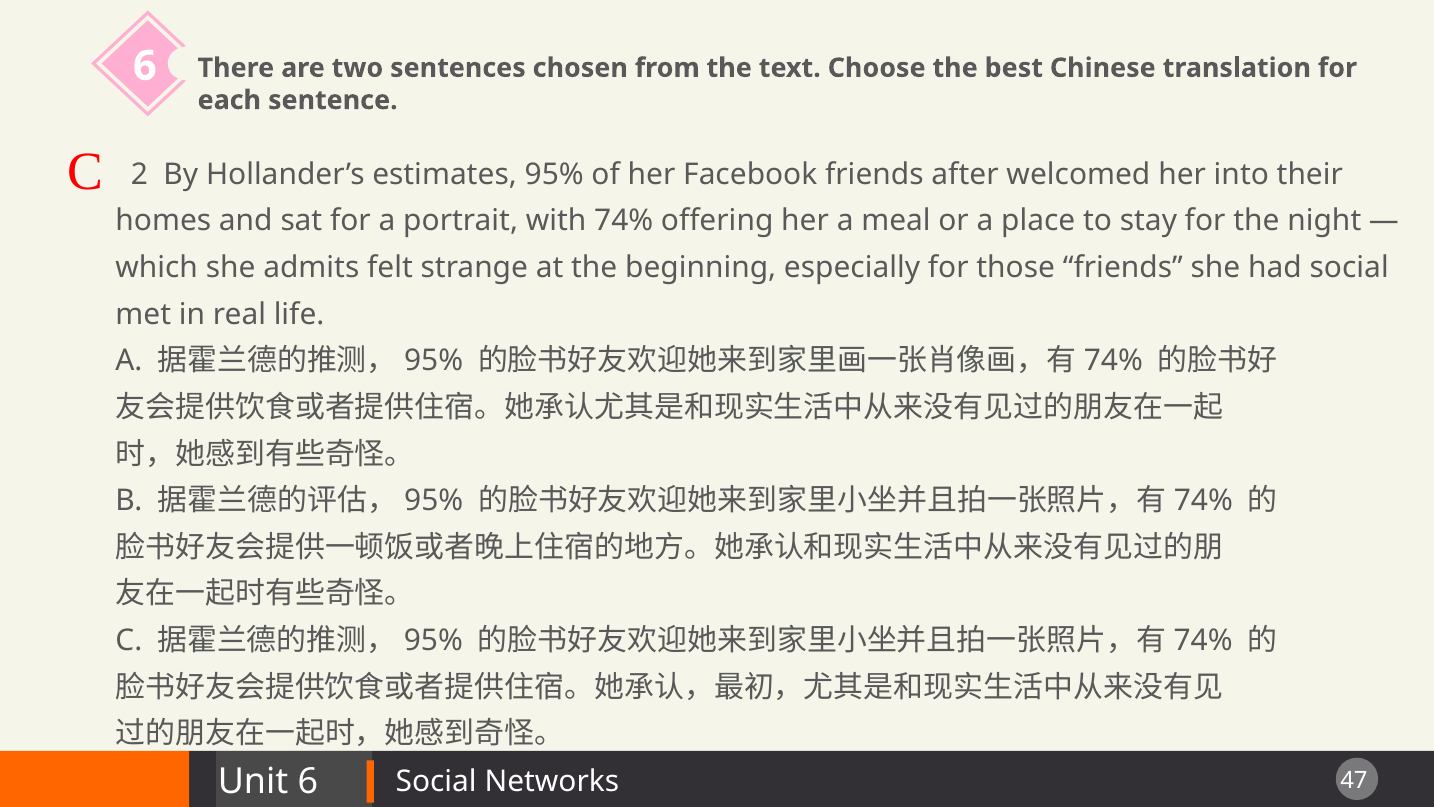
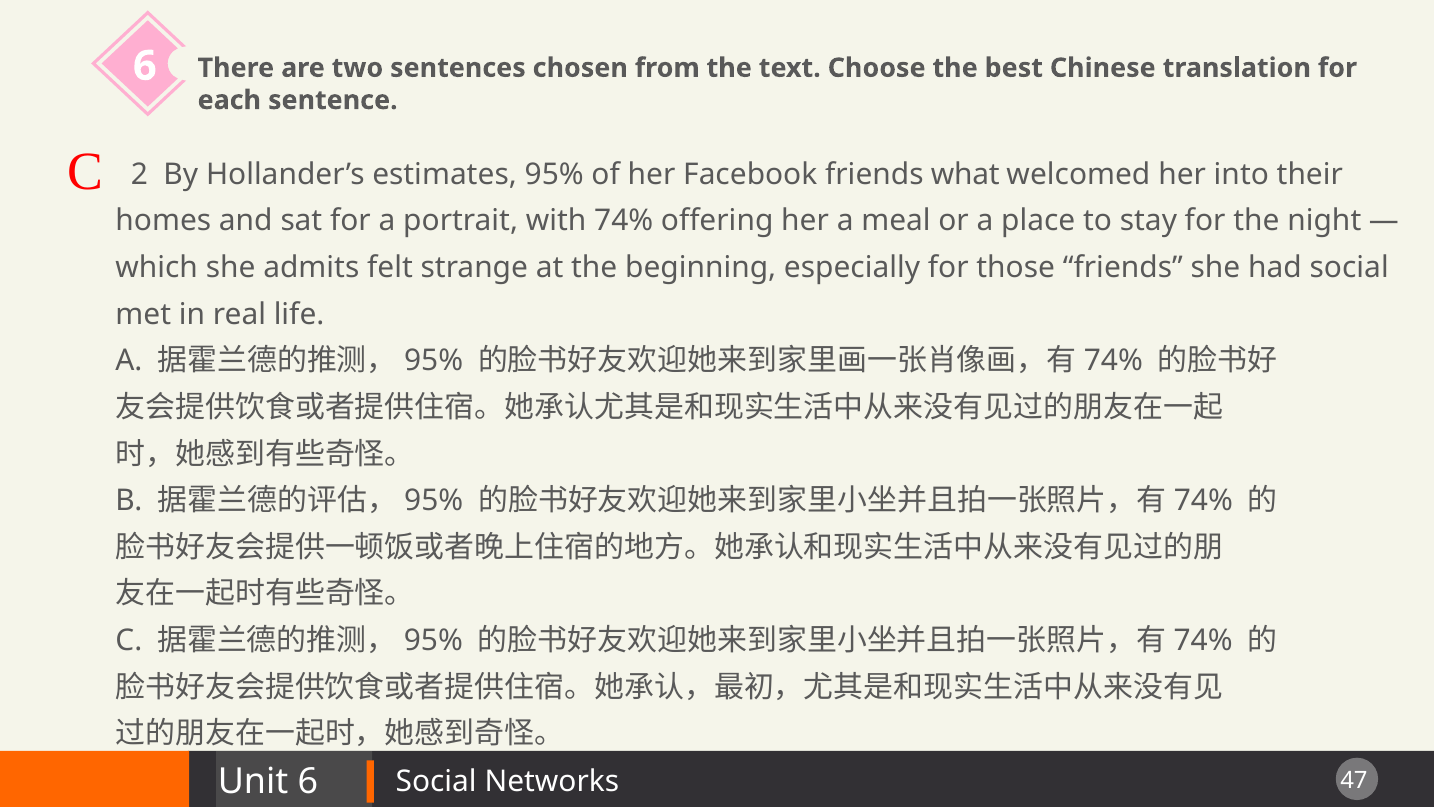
after: after -> what
